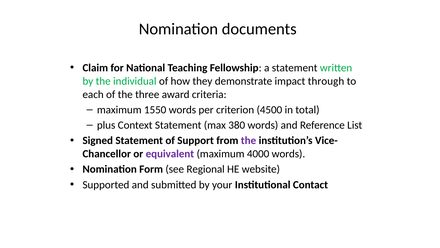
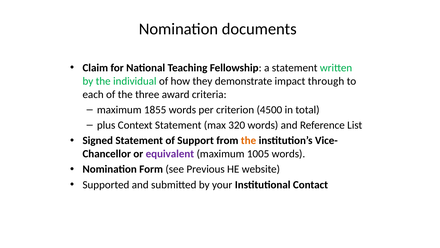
1550: 1550 -> 1855
380: 380 -> 320
the at (249, 140) colour: purple -> orange
4000: 4000 -> 1005
Regional: Regional -> Previous
